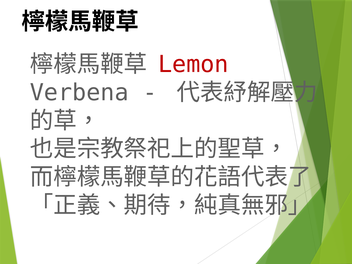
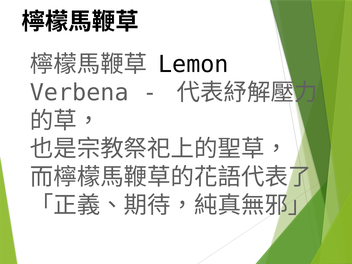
Lemon colour: red -> black
